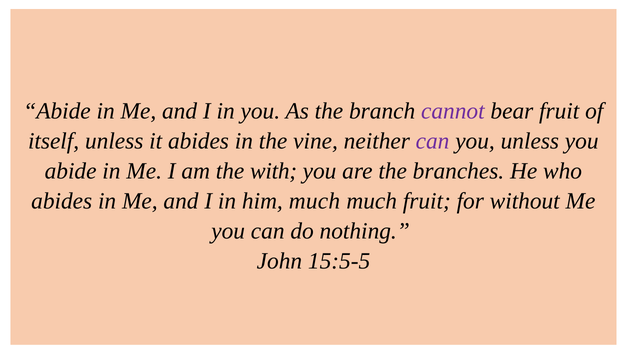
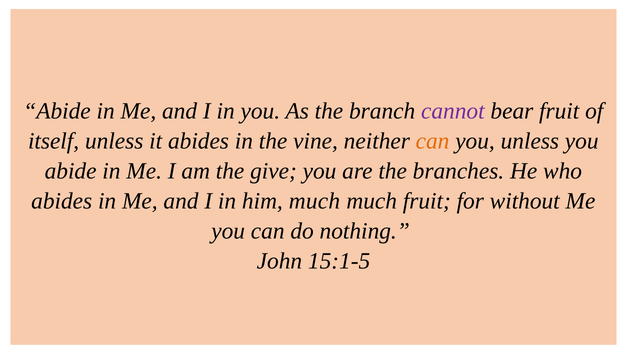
can at (433, 141) colour: purple -> orange
with: with -> give
15:5-5: 15:5-5 -> 15:1-5
